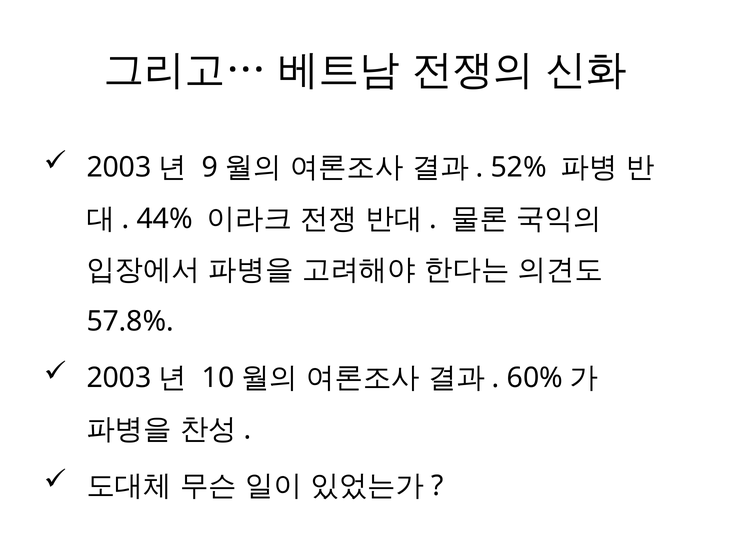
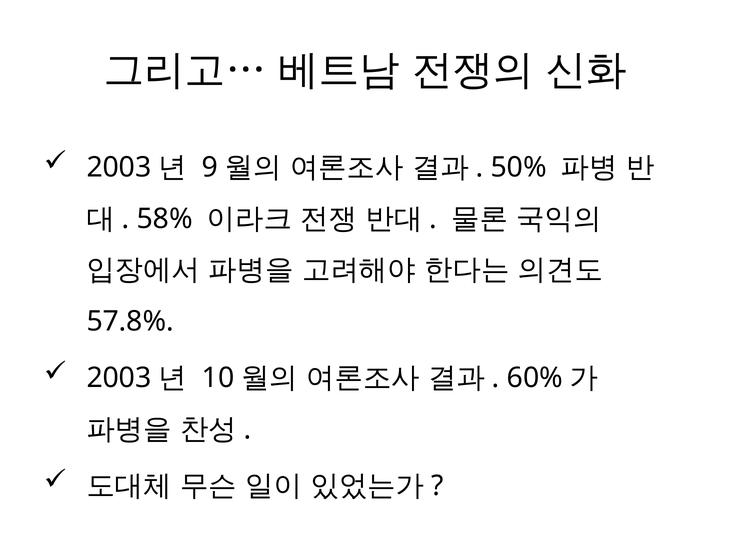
52%: 52% -> 50%
44%: 44% -> 58%
